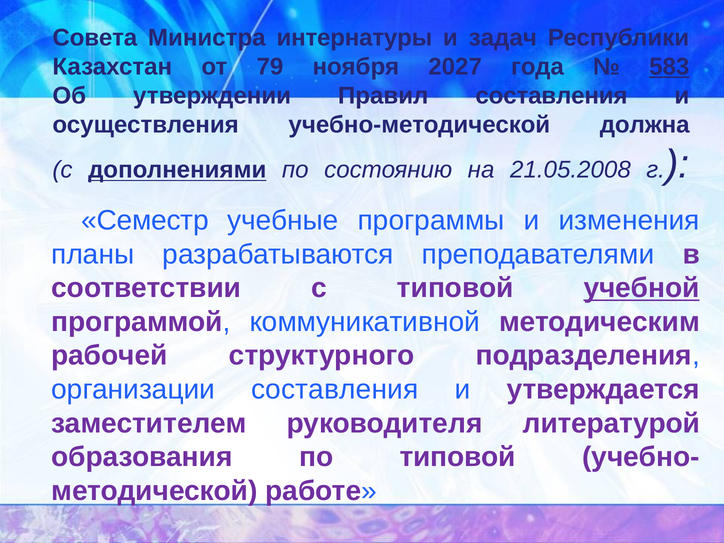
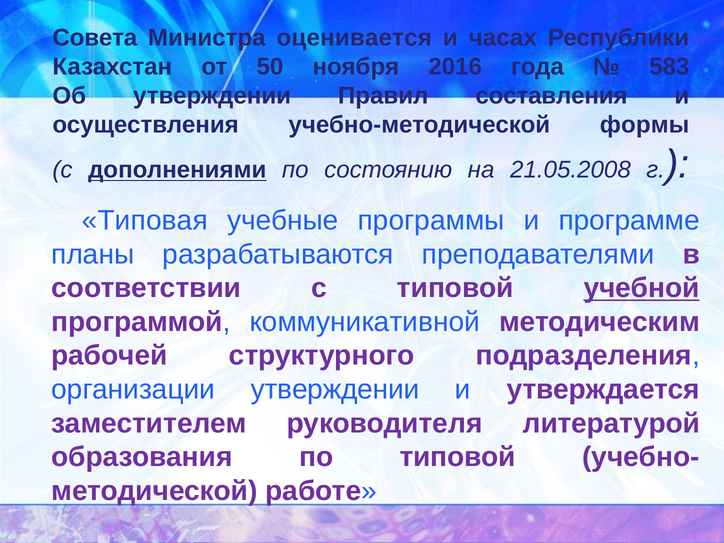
интернатуры: интернатуры -> оценивается
задач: задач -> часах
79: 79 -> 50
2027: 2027 -> 2016
583 underline: present -> none
должна: должна -> формы
Семестр: Семестр -> Типовая
изменения: изменения -> программе
организации составления: составления -> утверждении
